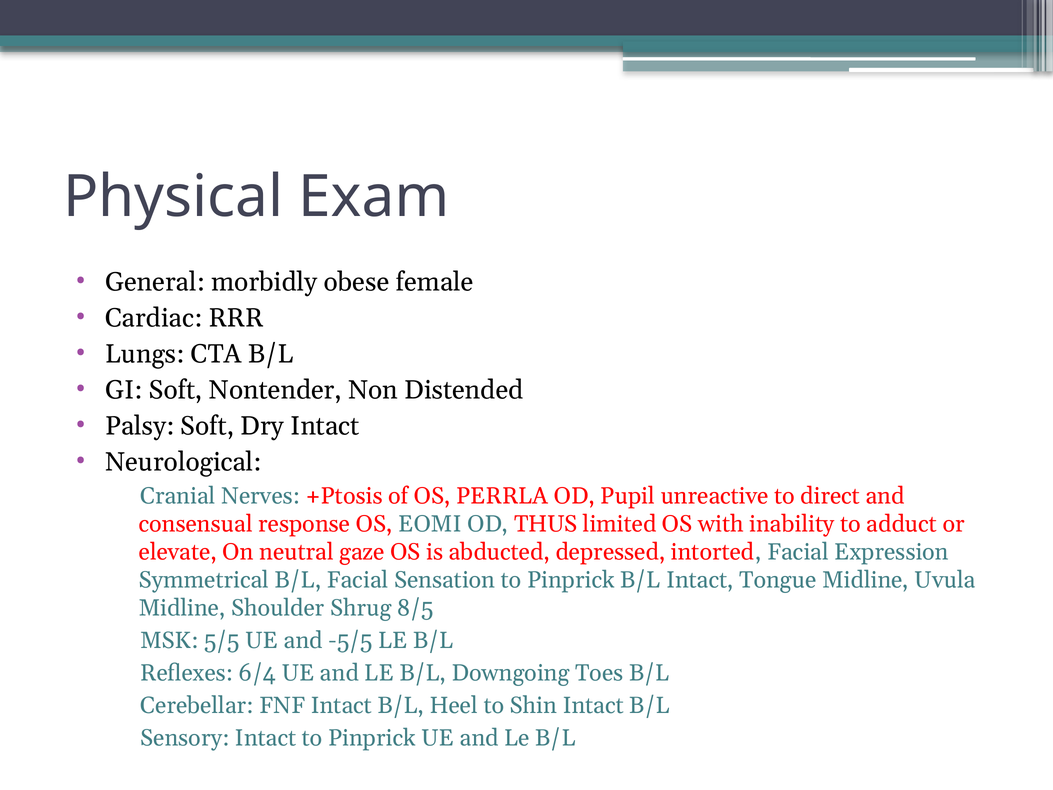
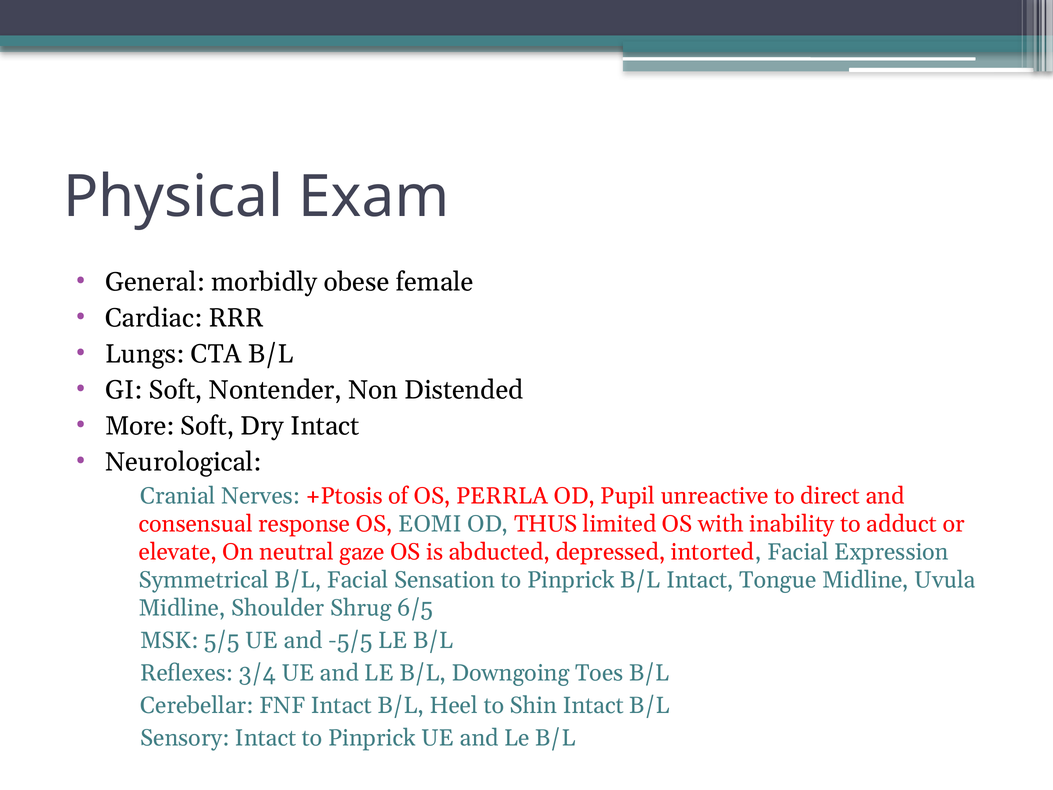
Palsy: Palsy -> More
8/5: 8/5 -> 6/5
6/4: 6/4 -> 3/4
